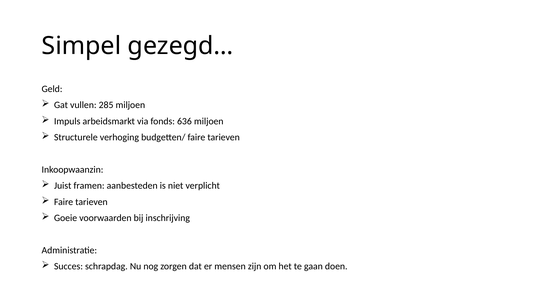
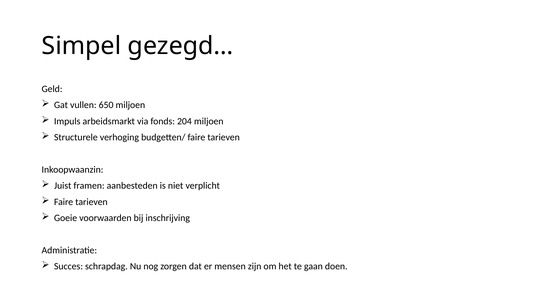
285: 285 -> 650
636: 636 -> 204
